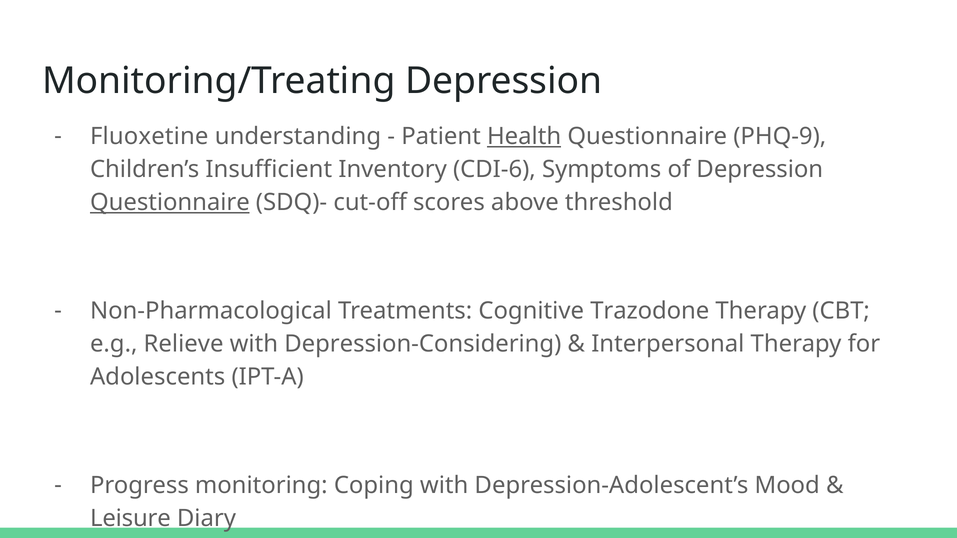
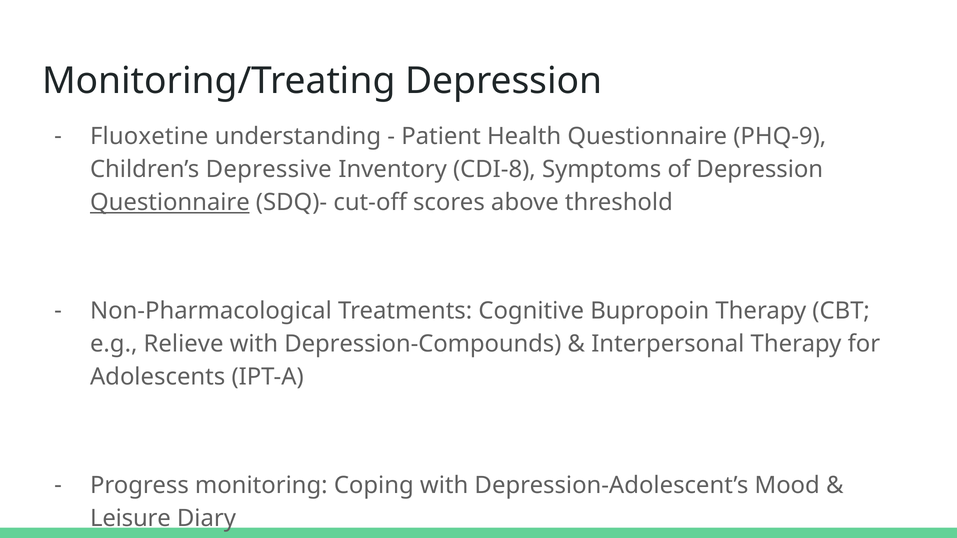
Health underline: present -> none
Insufficient: Insufficient -> Depressive
CDI-6: CDI-6 -> CDI-8
Trazodone: Trazodone -> Bupropoin
Depression-Considering: Depression-Considering -> Depression-Compounds
